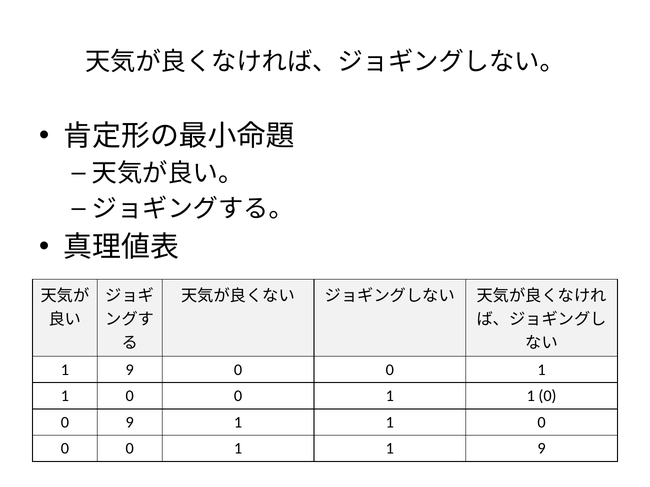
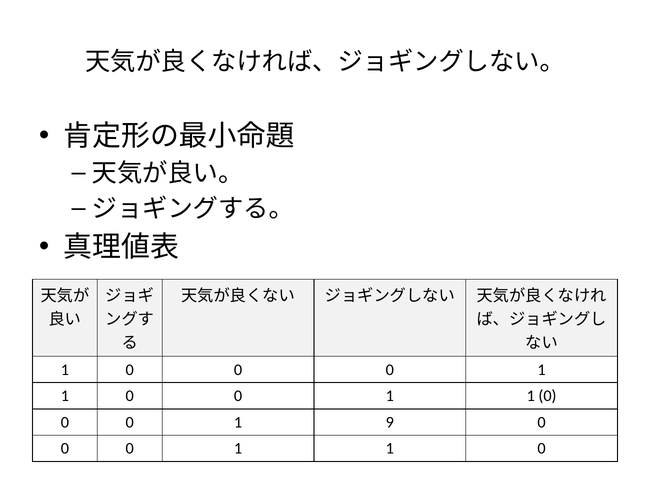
9 at (130, 370): 9 -> 0
9 at (130, 423): 9 -> 0
1 at (390, 423): 1 -> 9
9 at (542, 449): 9 -> 0
